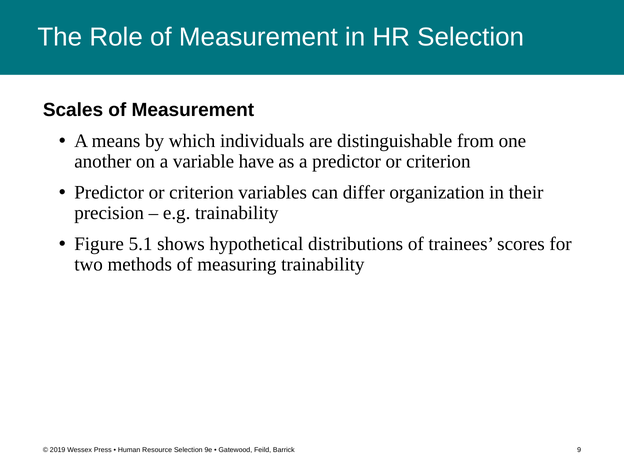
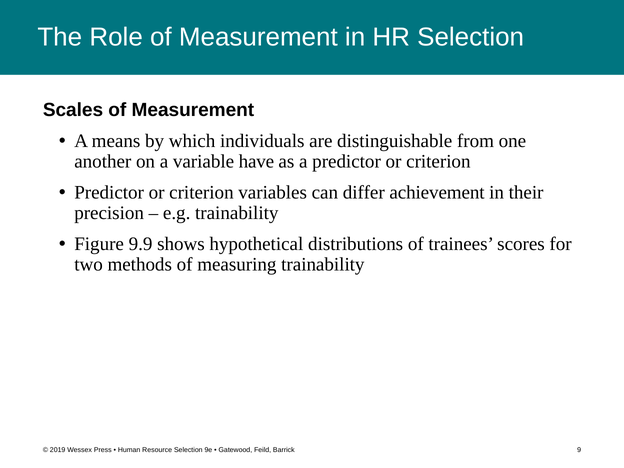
organization: organization -> achievement
5.1: 5.1 -> 9.9
